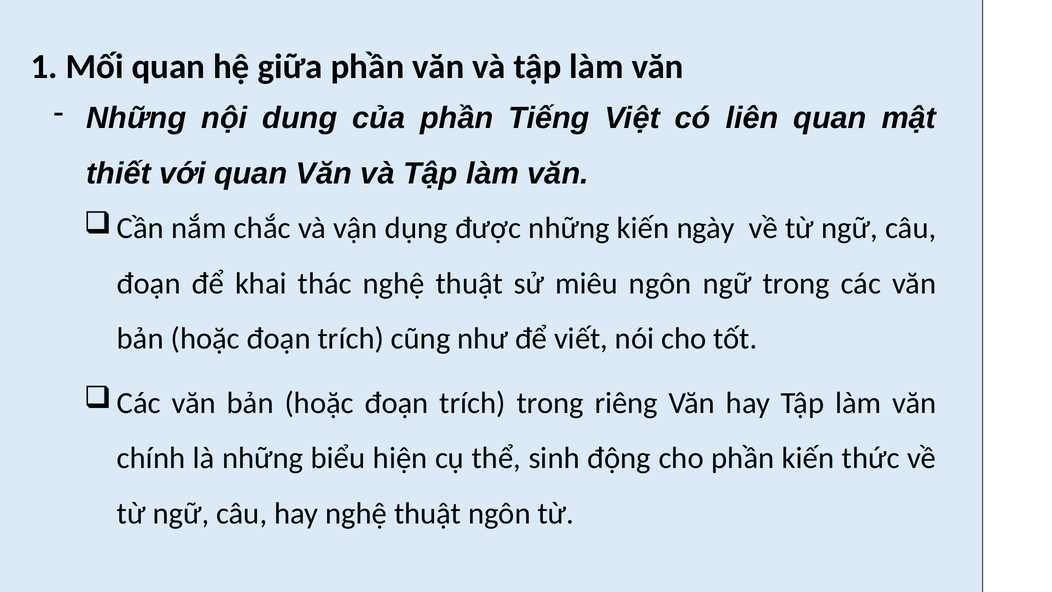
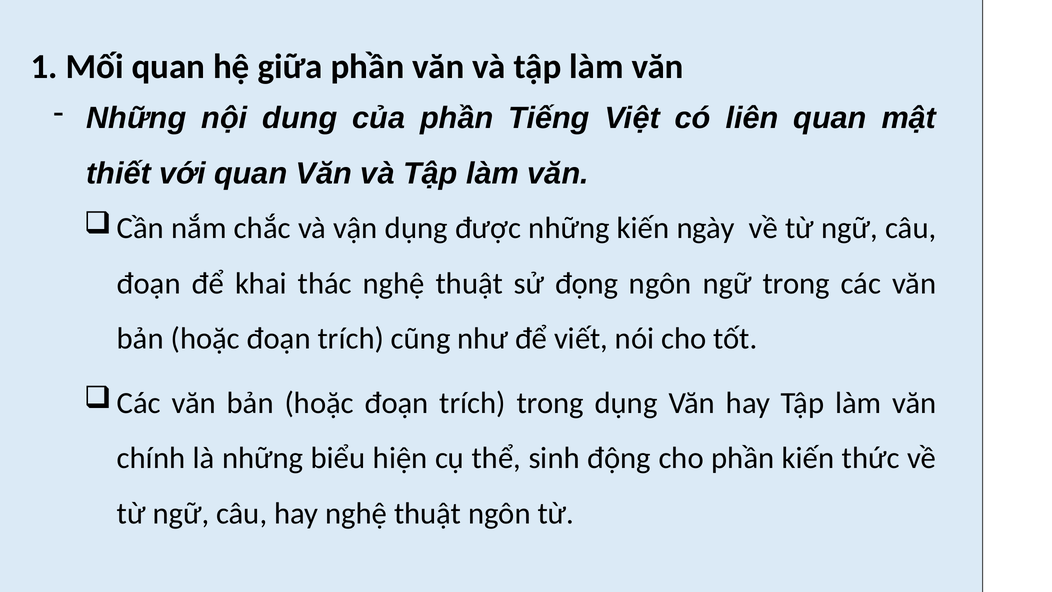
miêu: miêu -> đọng
trong riêng: riêng -> dụng
